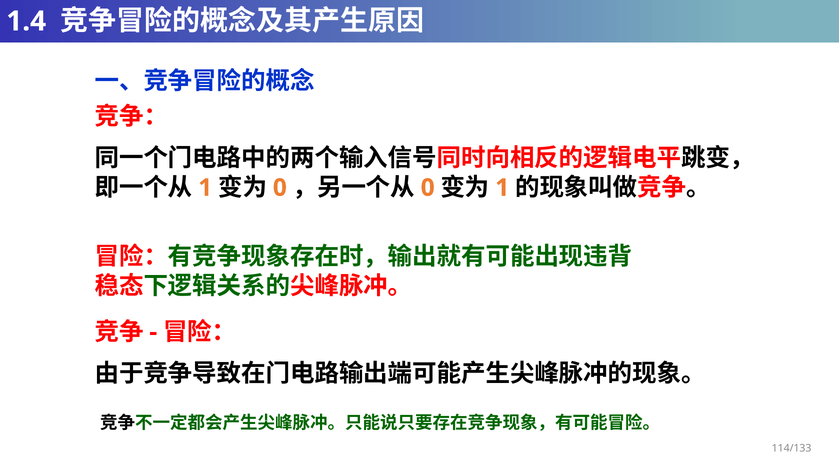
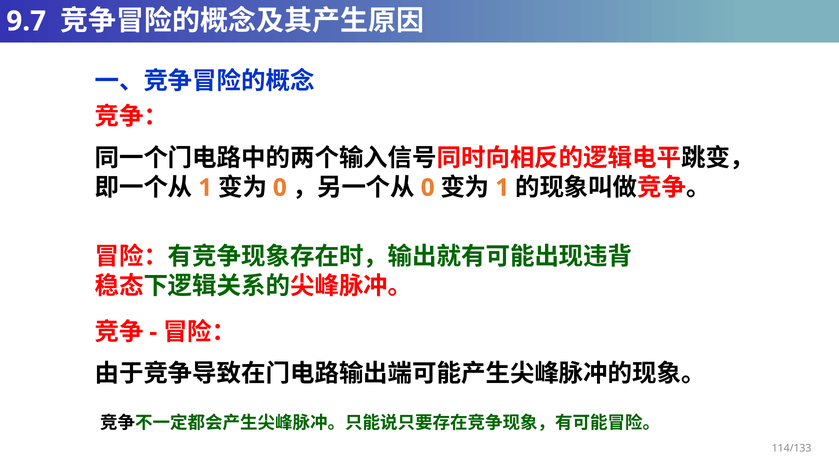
1.4: 1.4 -> 9.7
